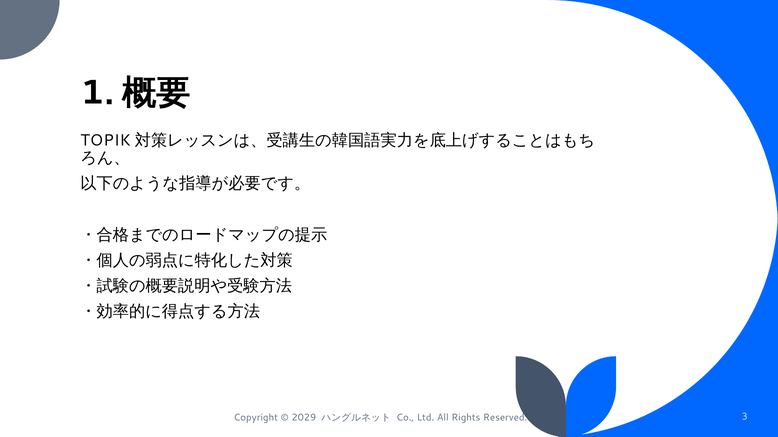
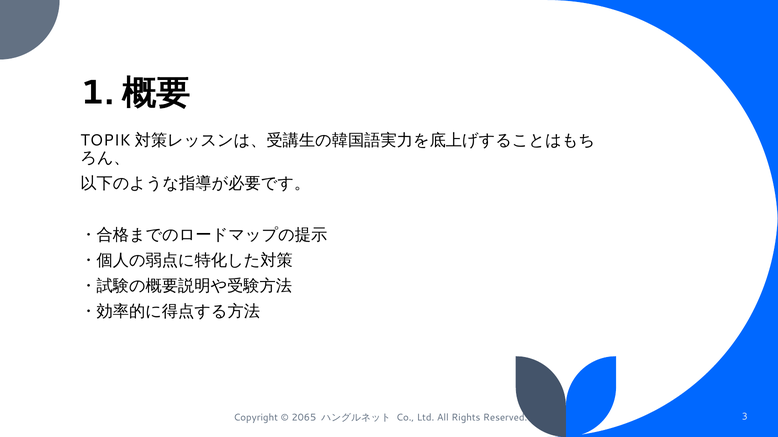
2029: 2029 -> 2065
